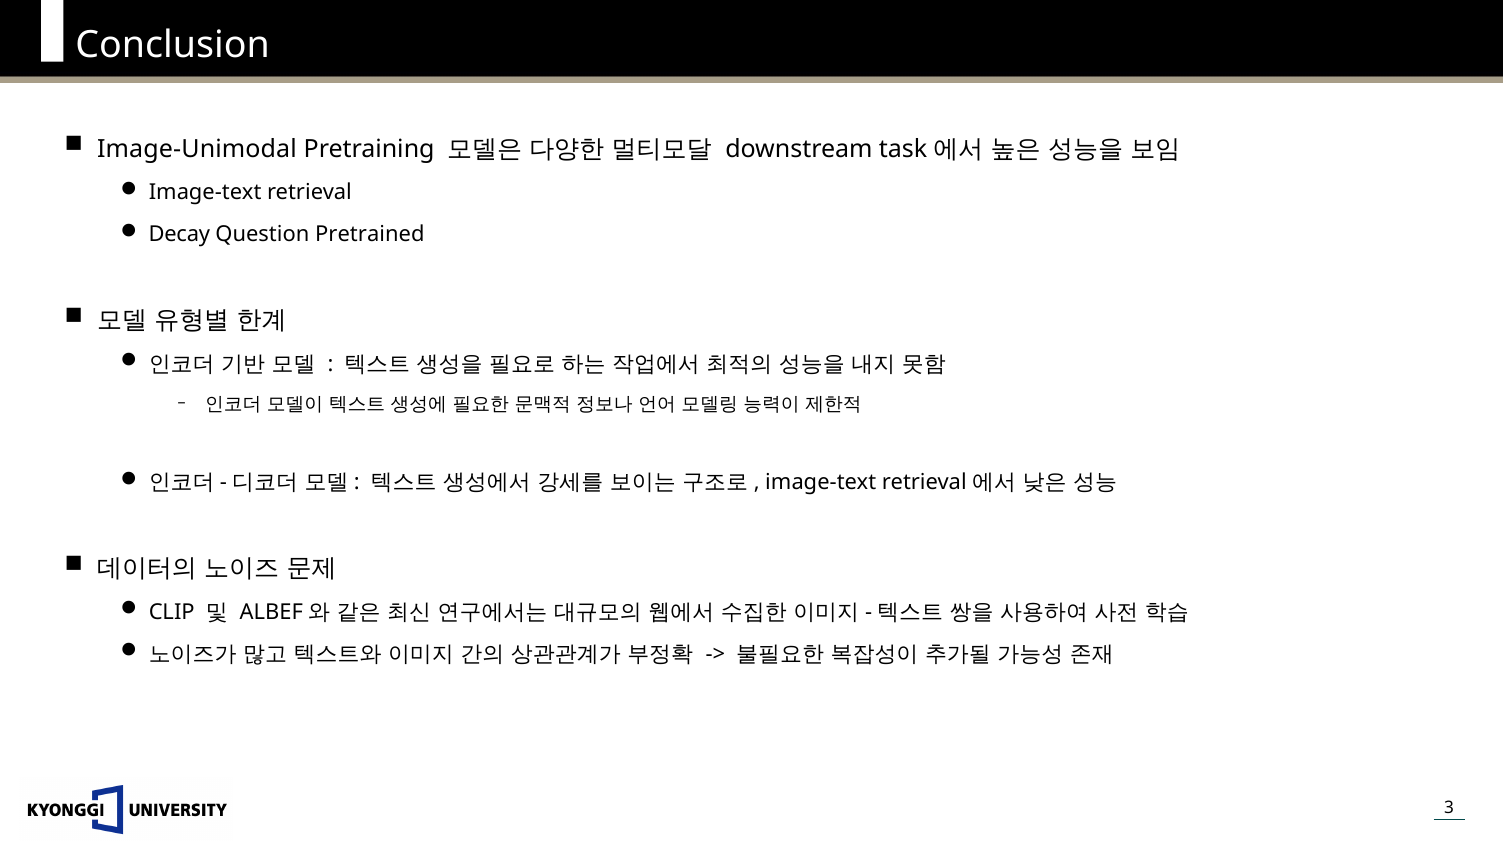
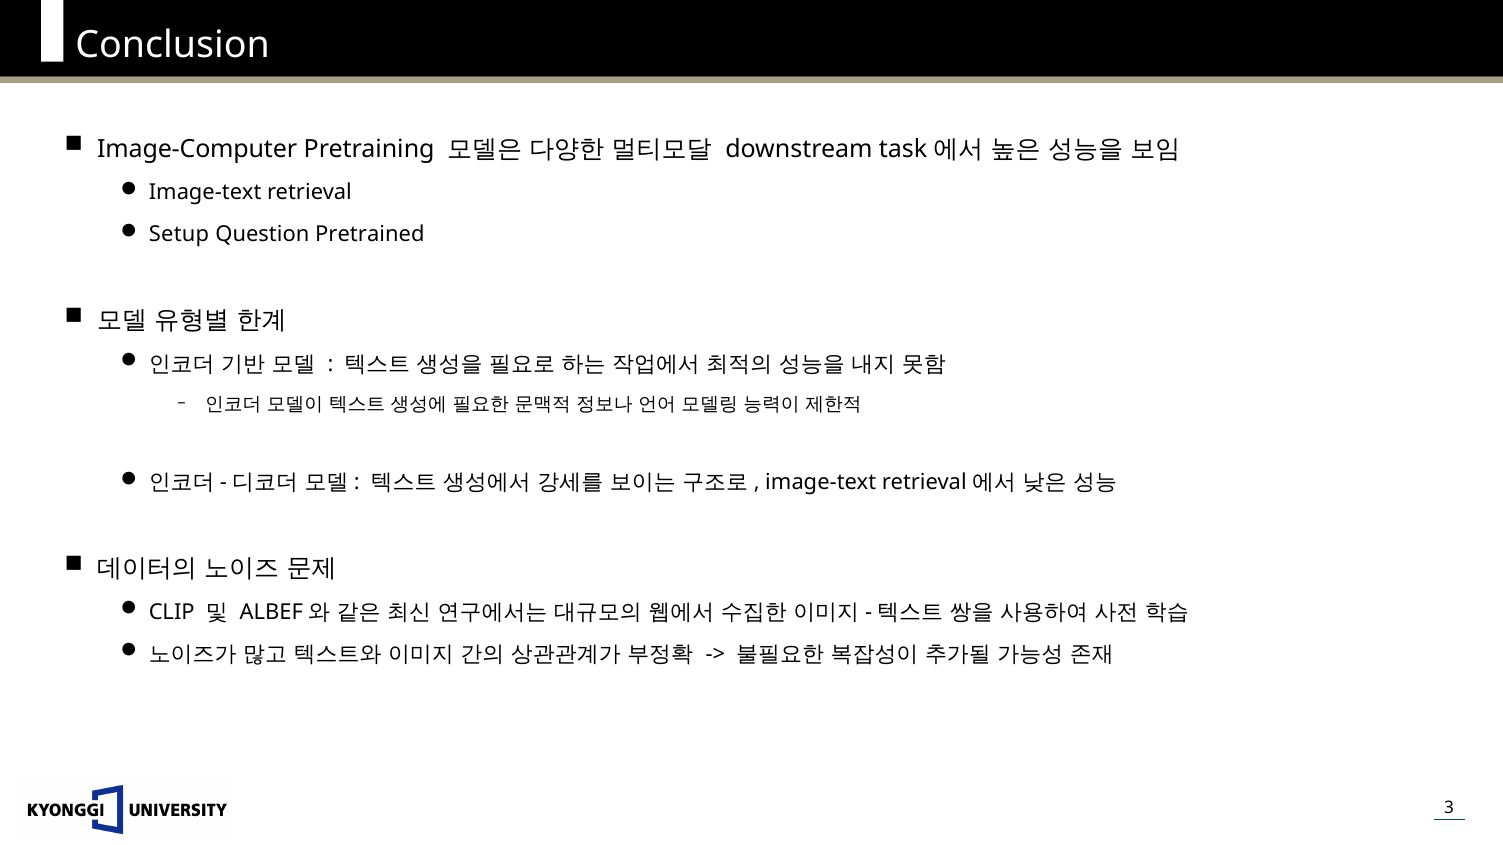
Image-Unimodal: Image-Unimodal -> Image-Computer
Decay: Decay -> Setup
